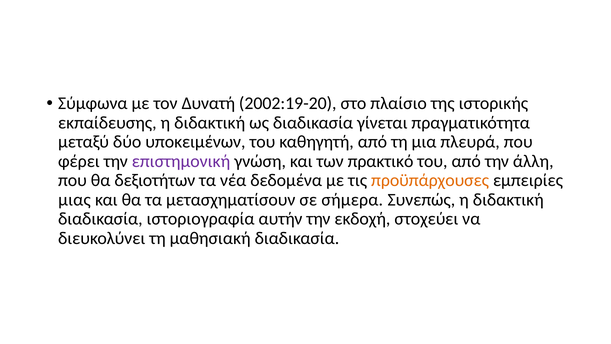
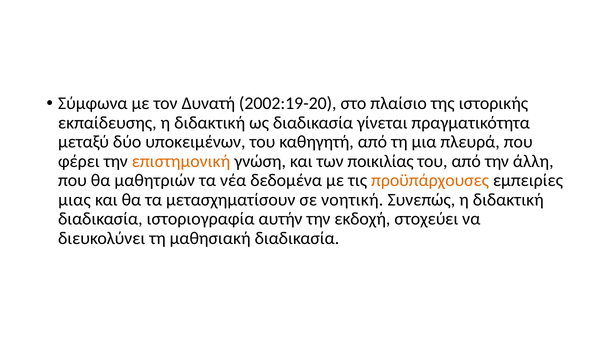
επιστημονική colour: purple -> orange
πρακτικό: πρακτικό -> ποικιλίας
δεξιοτήτων: δεξιοτήτων -> μαθητριών
σήμερα: σήμερα -> νοητική
